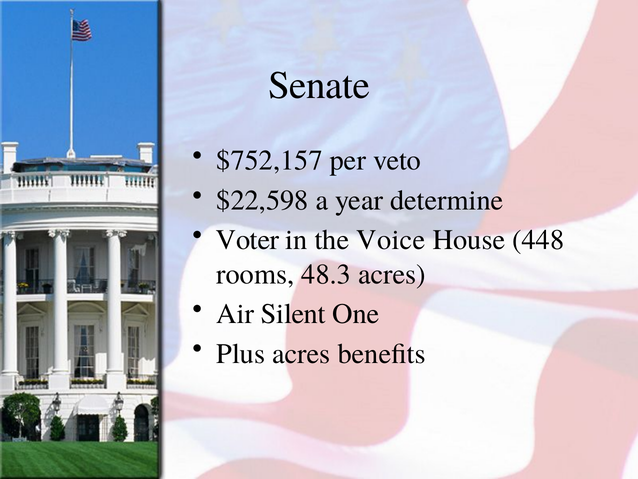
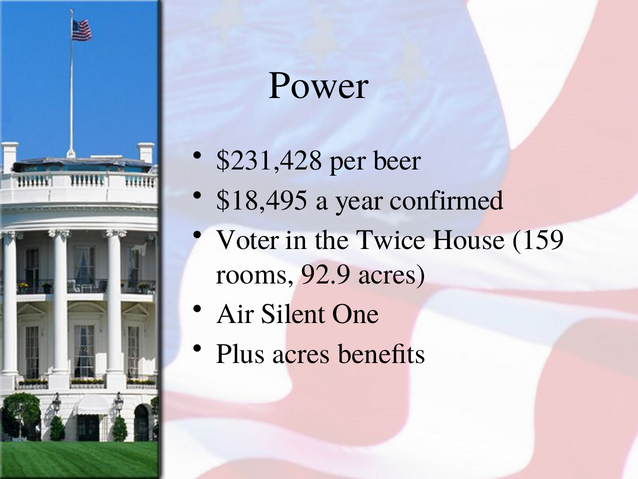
Senate: Senate -> Power
$752,157: $752,157 -> $231,428
veto: veto -> beer
$22,598: $22,598 -> $18,495
determine: determine -> confirmed
Voice: Voice -> Twice
448: 448 -> 159
48.3: 48.3 -> 92.9
